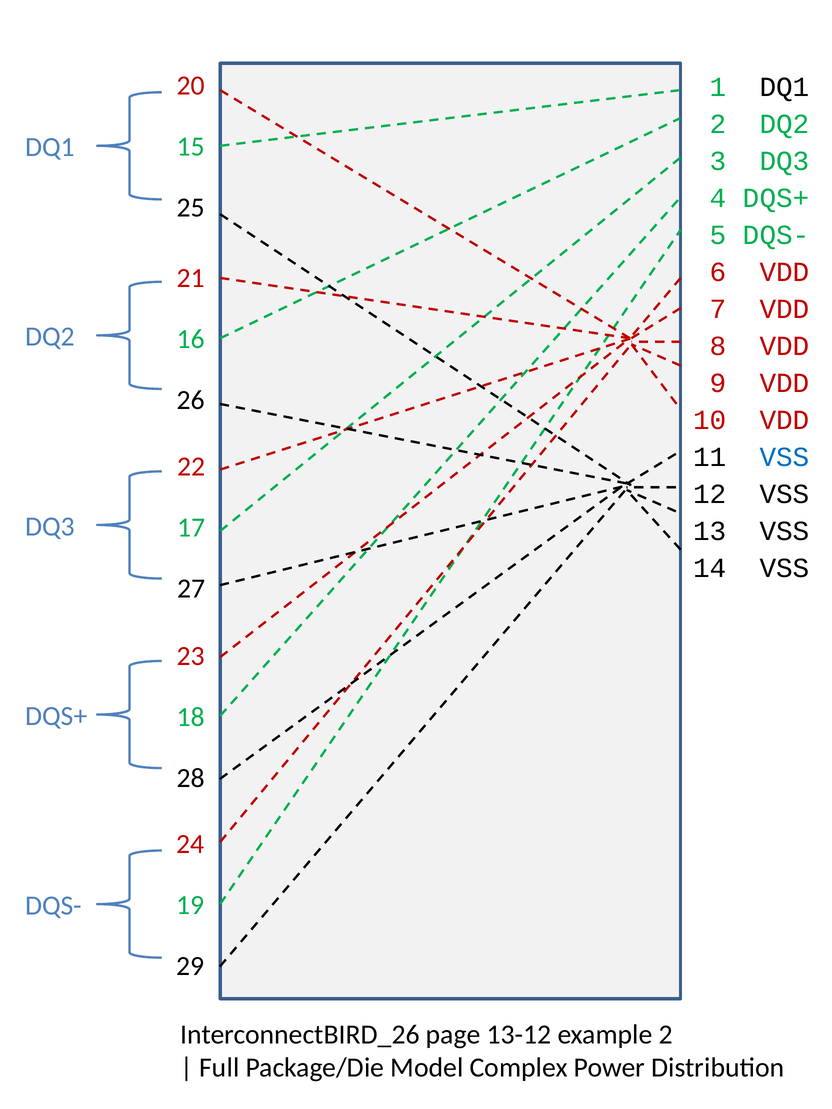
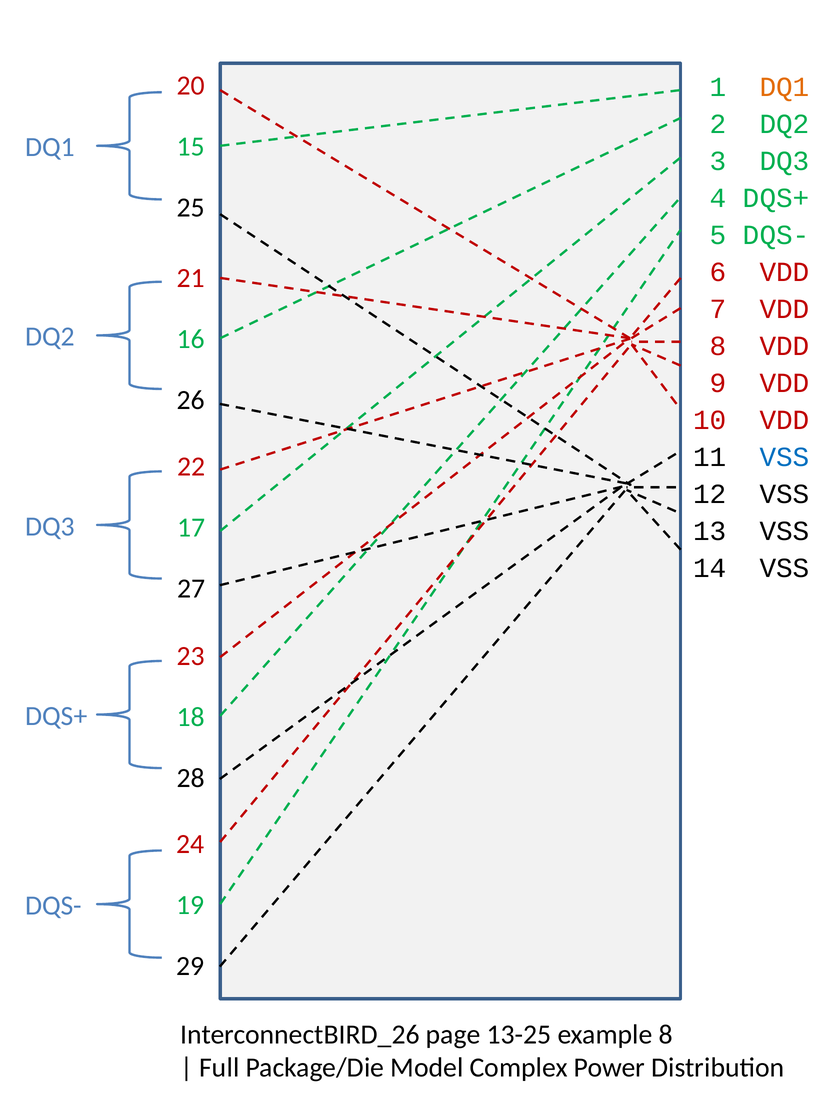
DQ1 at (785, 87) colour: black -> orange
13-12: 13-12 -> 13-25
example 2: 2 -> 8
